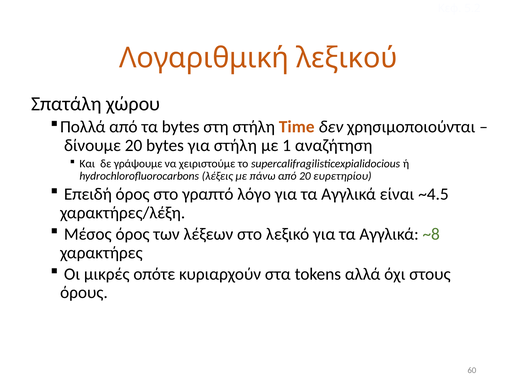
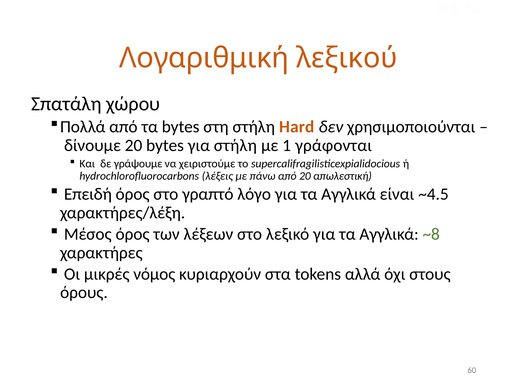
Time: Time -> Hard
αναζήτηση: αναζήτηση -> γράφονται
ευρετηρίου: ευρετηρίου -> απωλεστική
οπότε: οπότε -> νόμος
